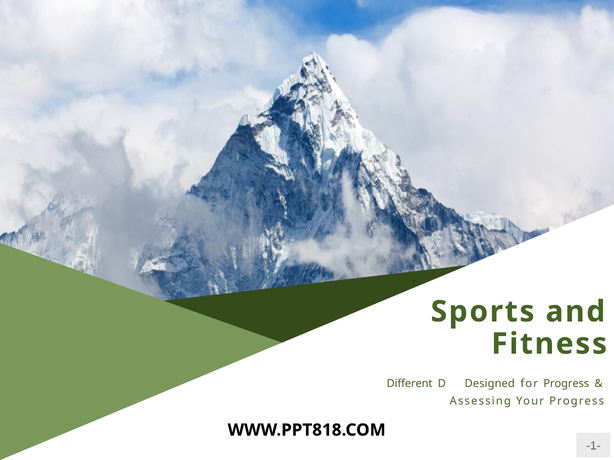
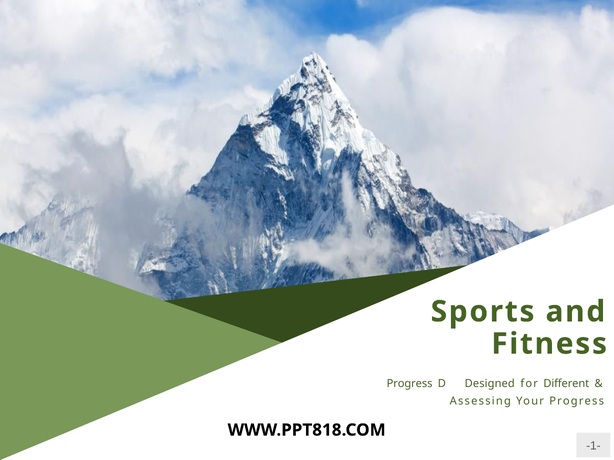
Different at (410, 384): Different -> Progress
for Progress: Progress -> Different
